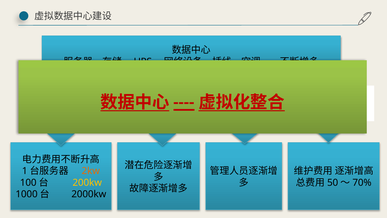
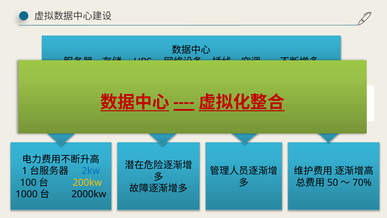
2kw colour: orange -> blue
